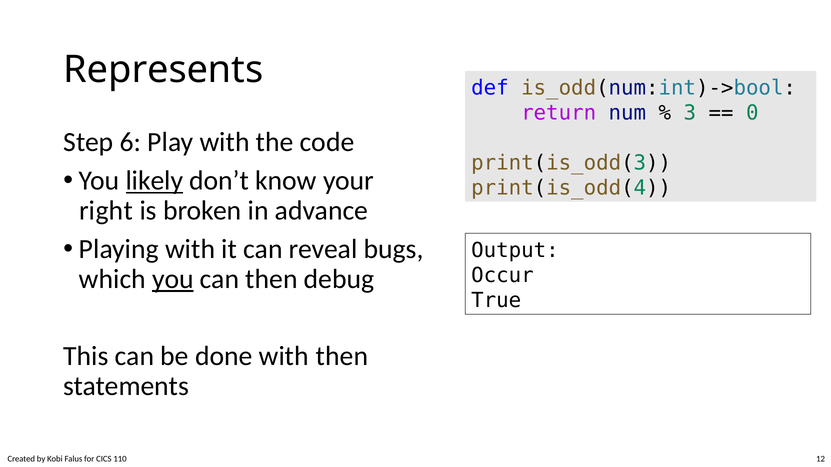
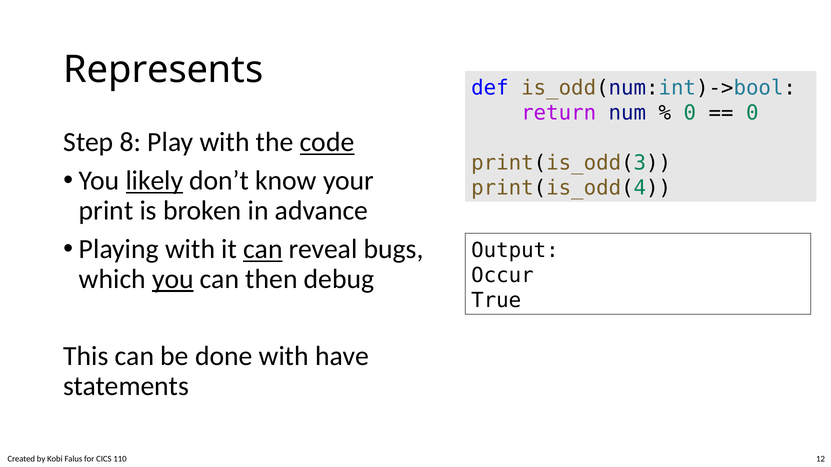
3 at (690, 113): 3 -> 0
6: 6 -> 8
code underline: none -> present
right: right -> print
can at (263, 249) underline: none -> present
with then: then -> have
